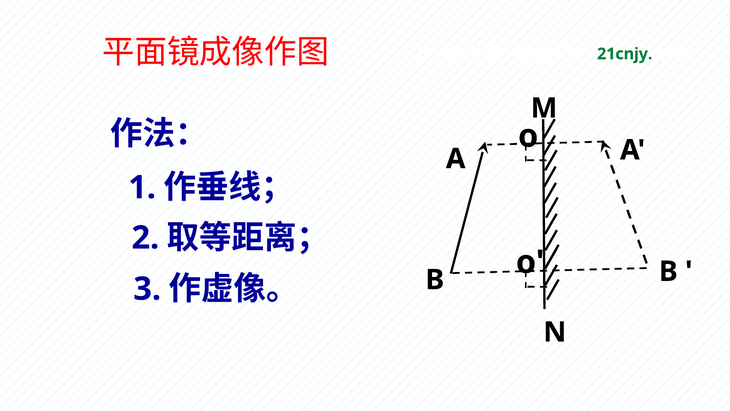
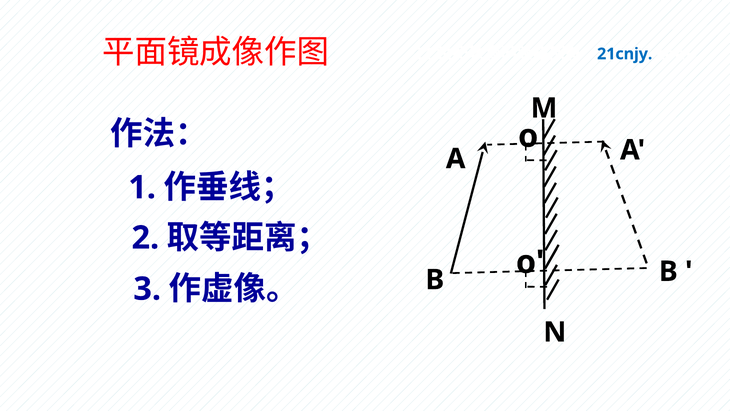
21cnjy colour: green -> blue
